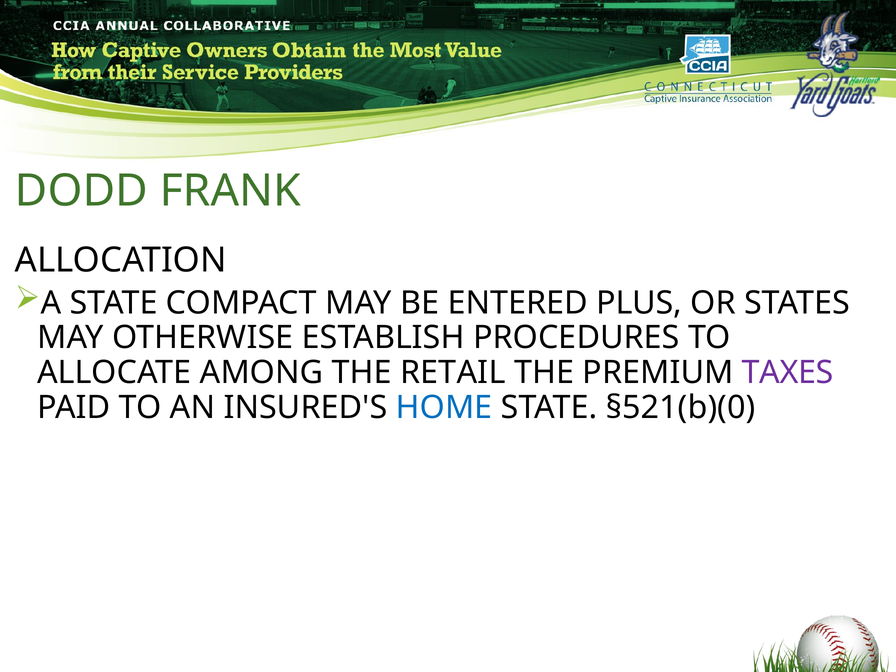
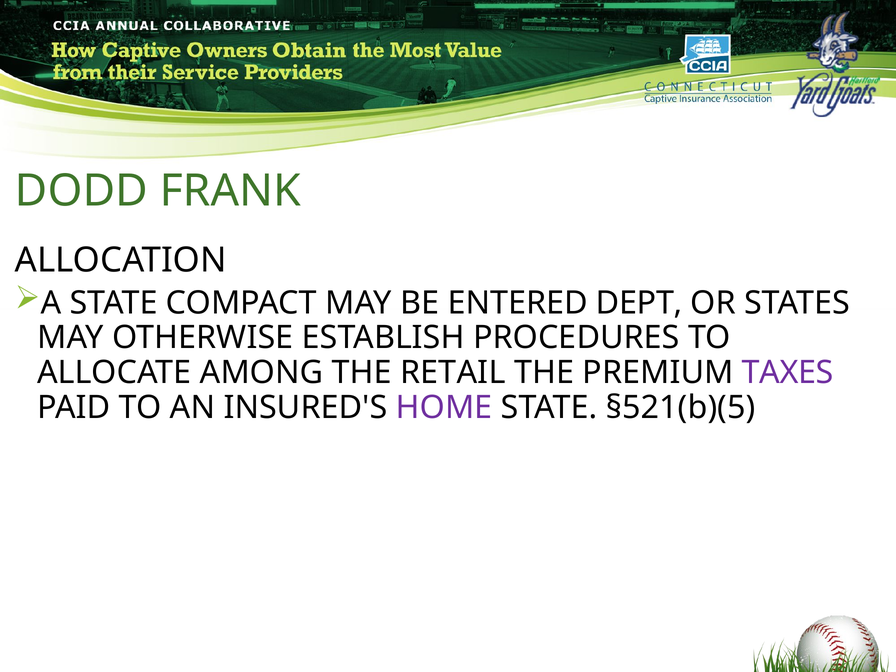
PLUS: PLUS -> DEPT
HOME colour: blue -> purple
§521(b)(0: §521(b)(0 -> §521(b)(5
